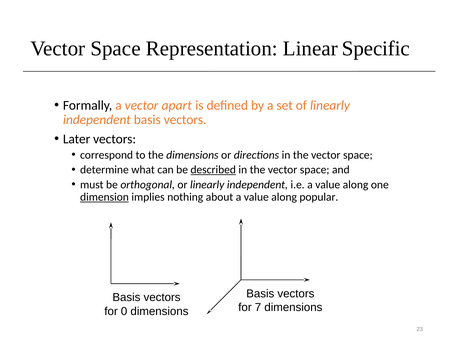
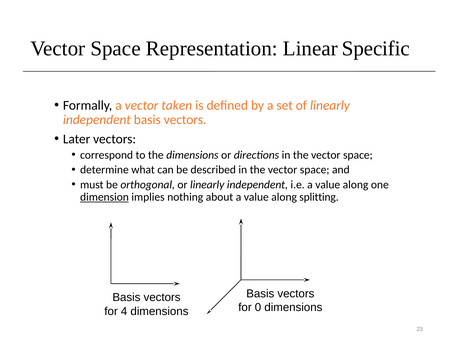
apart: apart -> taken
described underline: present -> none
popular: popular -> splitting
7: 7 -> 0
0: 0 -> 4
